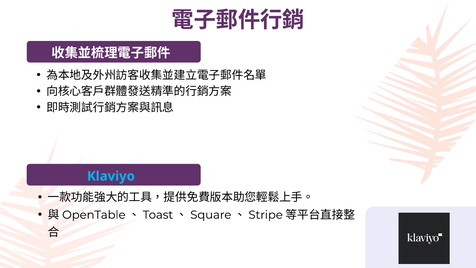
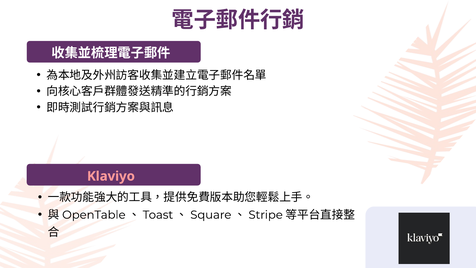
Klaviyo colour: light blue -> pink
